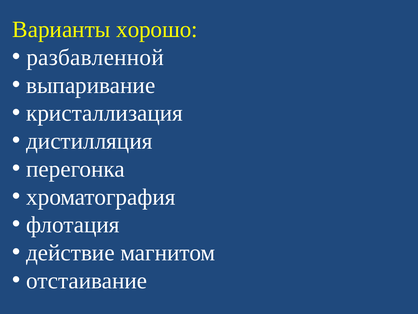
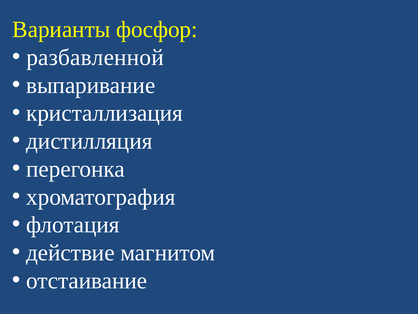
хорошо: хорошо -> фосфор
